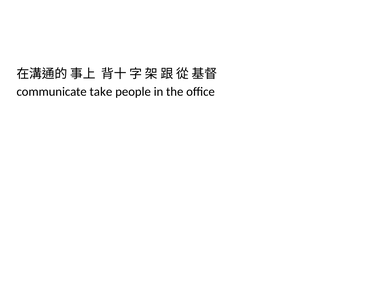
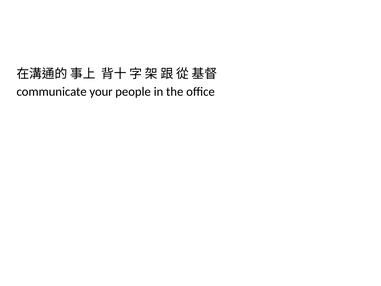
take: take -> your
